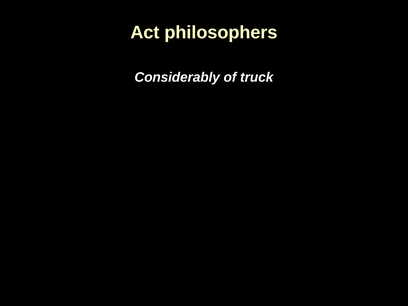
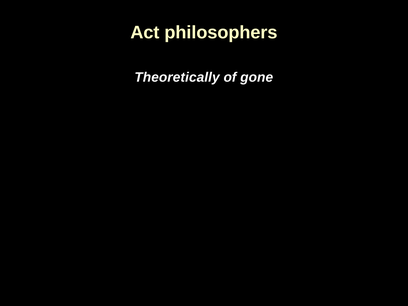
Considerably: Considerably -> Theoretically
truck: truck -> gone
